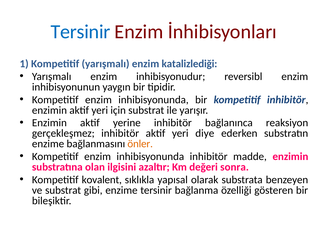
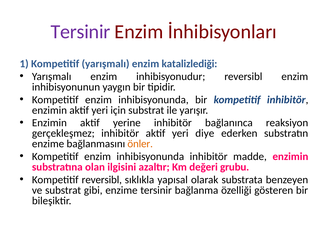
Tersinir at (81, 32) colour: blue -> purple
sonra: sonra -> grubu
Kompetitif kovalent: kovalent -> reversibl
